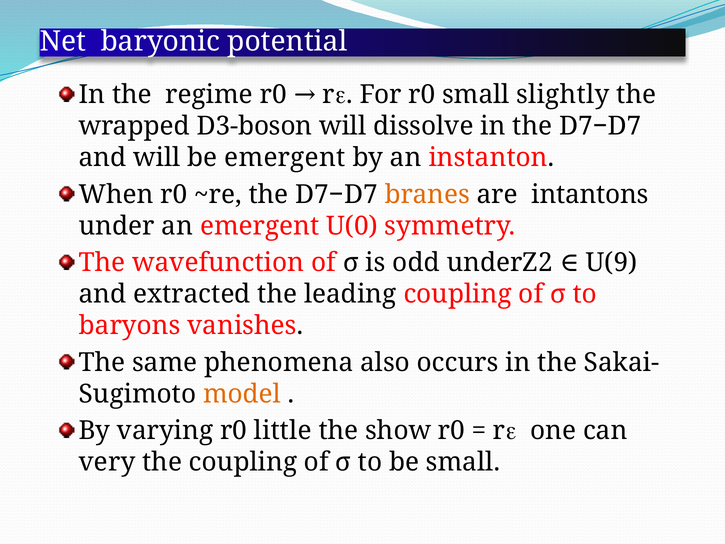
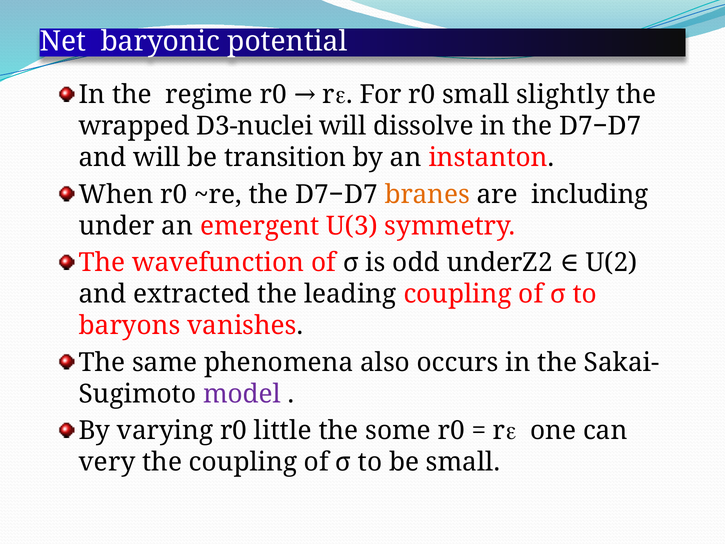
D3-boson: D3-boson -> D3-nuclei
be emergent: emergent -> transition
intantons: intantons -> including
U(0: U(0 -> U(3
U(9: U(9 -> U(2
model colour: orange -> purple
show: show -> some
